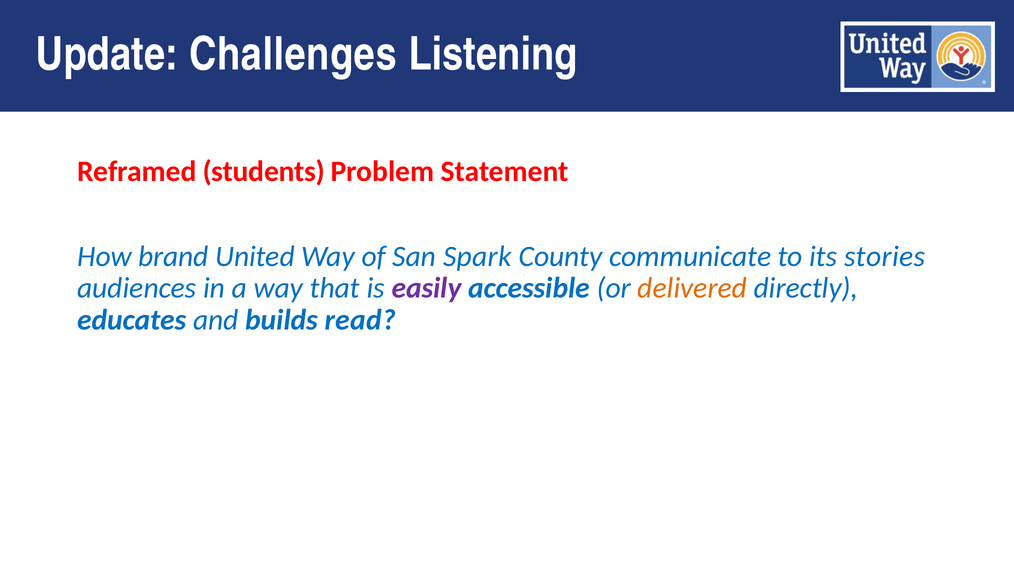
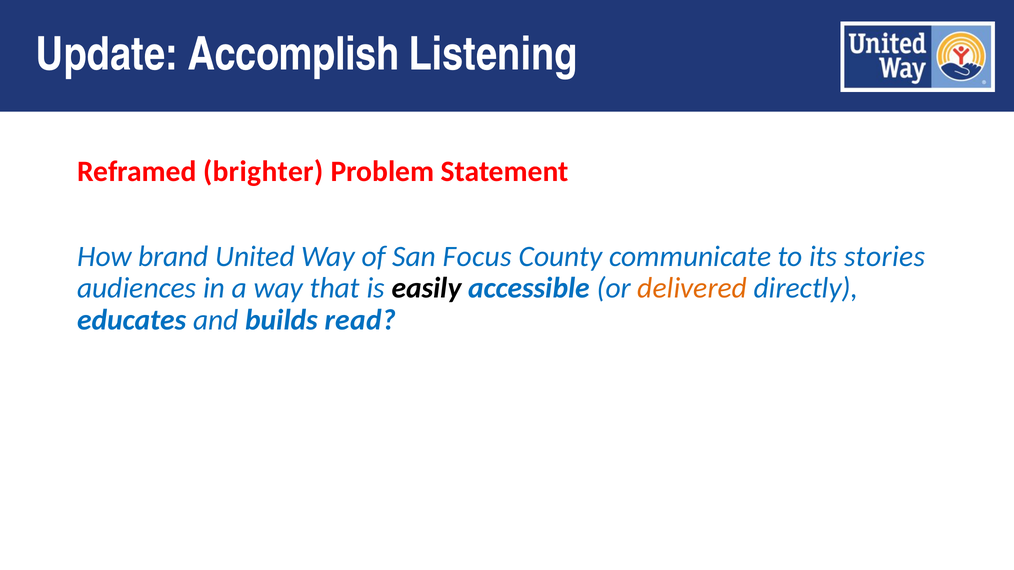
Challenges: Challenges -> Accomplish
students: students -> brighter
Spark: Spark -> Focus
easily colour: purple -> black
